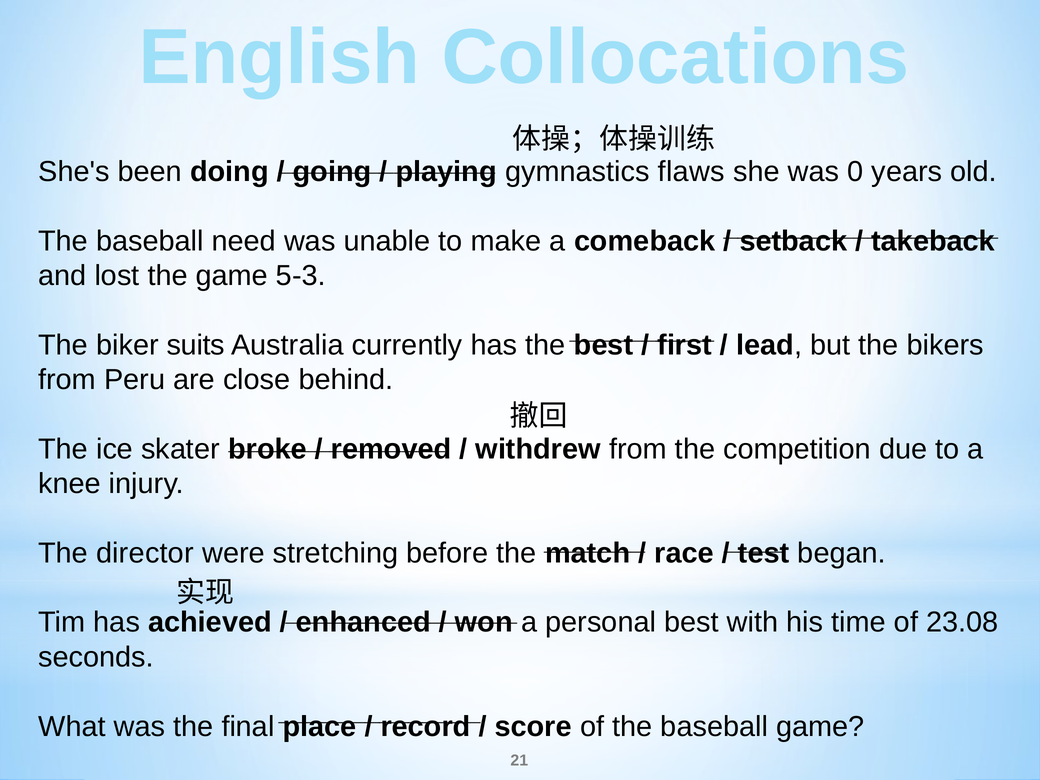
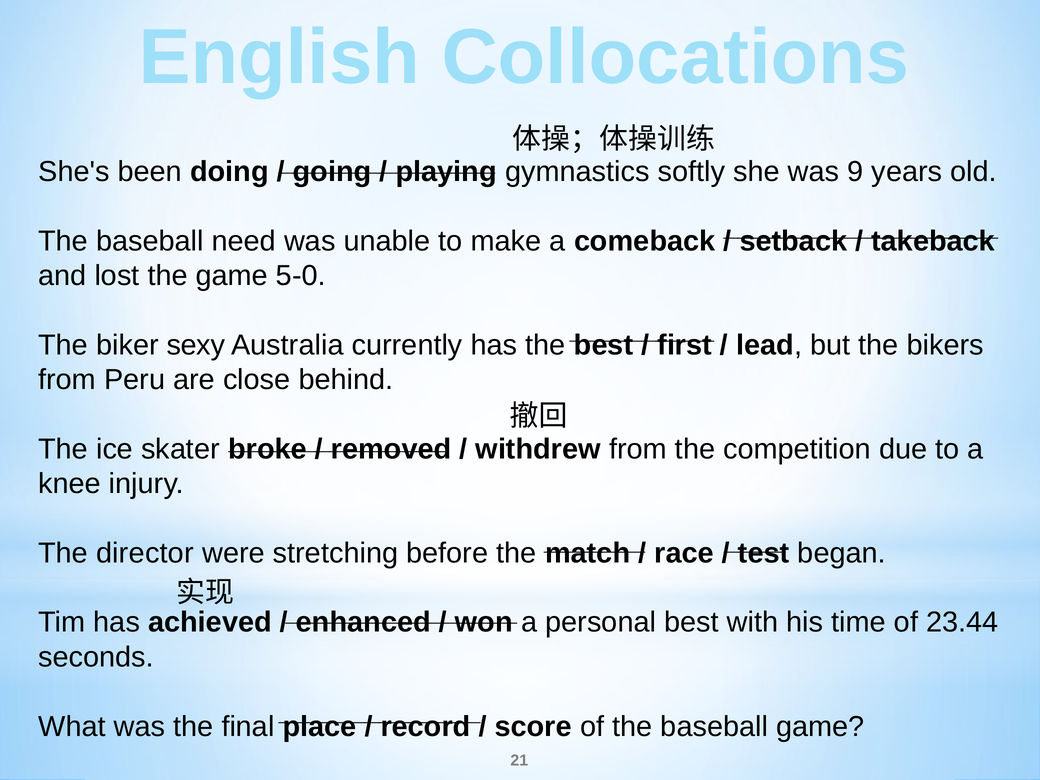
flaws: flaws -> softly
0: 0 -> 9
5-3: 5-3 -> 5-0
suits: suits -> sexy
23.08: 23.08 -> 23.44
